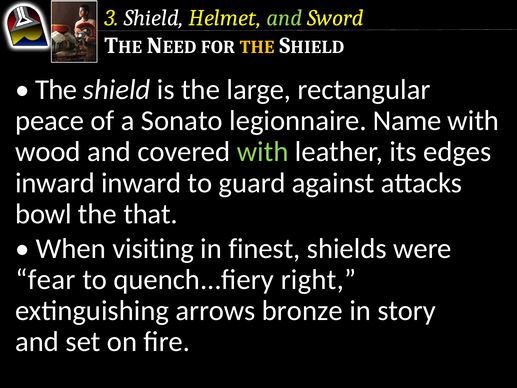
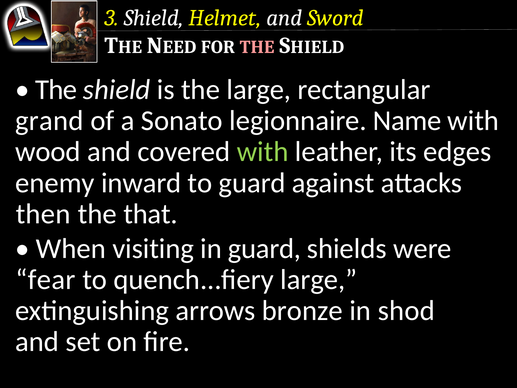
and at (284, 18) colour: light green -> white
THE at (257, 47) colour: yellow -> pink
peace: peace -> grand
inward at (55, 183): inward -> enemy
bowl: bowl -> then
in finest: finest -> guard
quench...fiery right: right -> large
story: story -> shod
